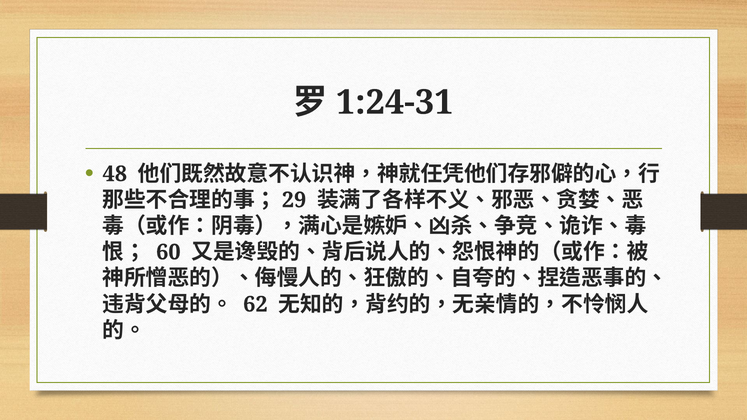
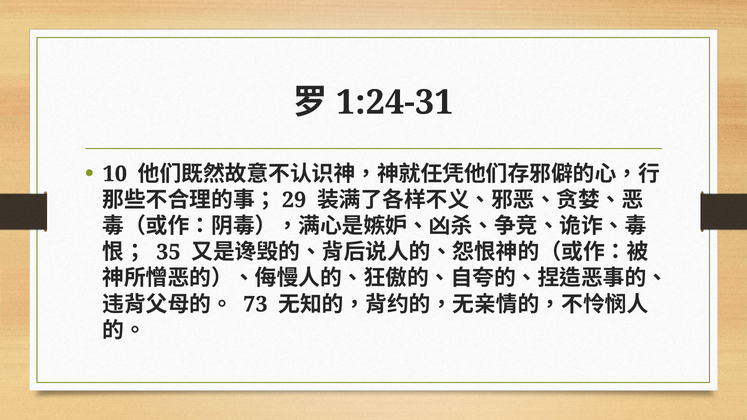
48: 48 -> 10
60: 60 -> 35
62: 62 -> 73
